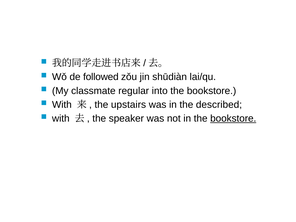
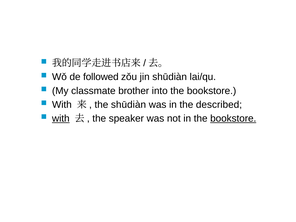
regular: regular -> brother
the upstairs: upstairs -> shūdiàn
with at (61, 118) underline: none -> present
